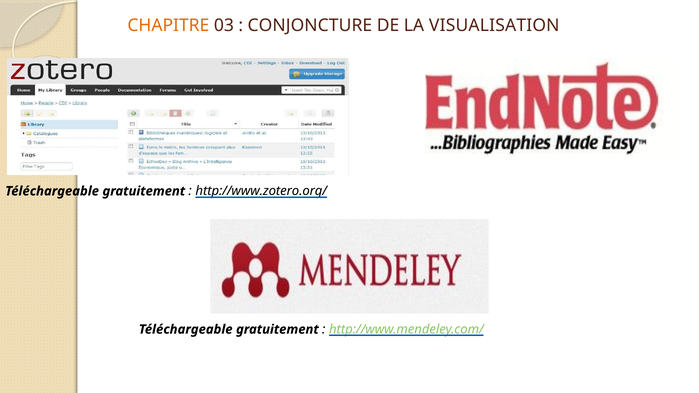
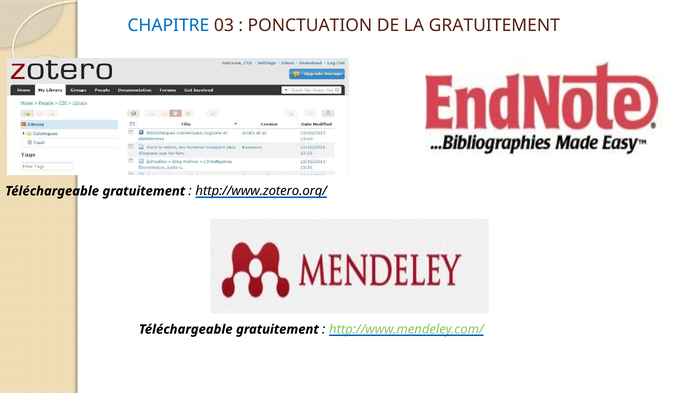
CHAPITRE colour: orange -> blue
CONJONCTURE: CONJONCTURE -> PONCTUATION
LA VISUALISATION: VISUALISATION -> GRATUITEMENT
